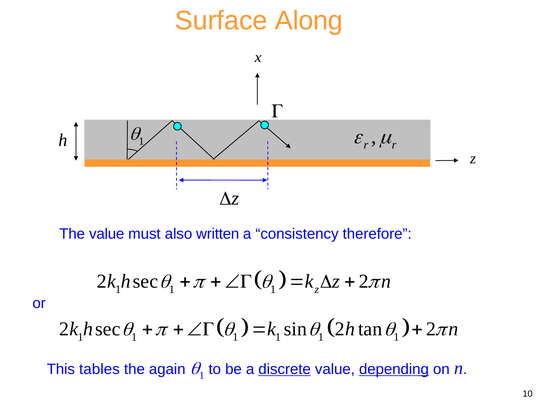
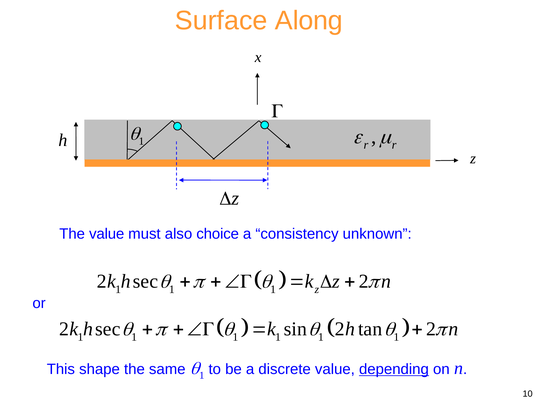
written: written -> choice
therefore: therefore -> unknown
tables: tables -> shape
again: again -> same
discrete underline: present -> none
